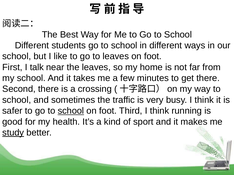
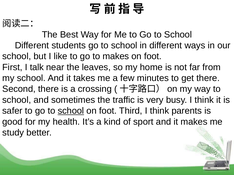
to leaves: leaves -> makes
running: running -> parents
study underline: present -> none
